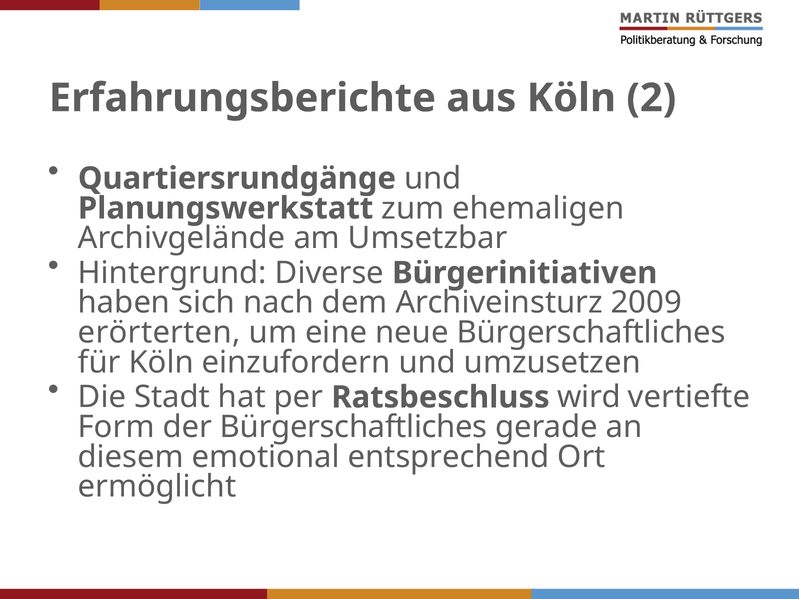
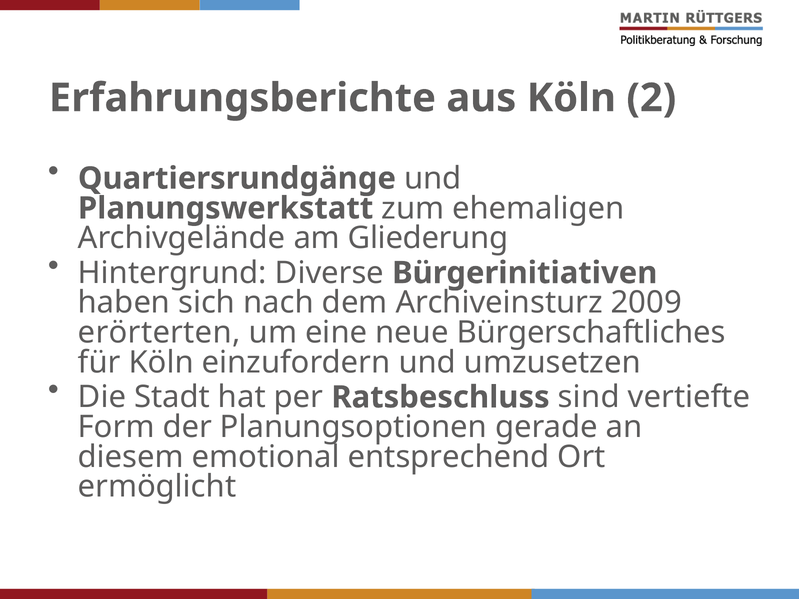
Umsetzbar: Umsetzbar -> Gliederung
wird: wird -> sind
der Bürgerschaftliches: Bürgerschaftliches -> Planungsoptionen
